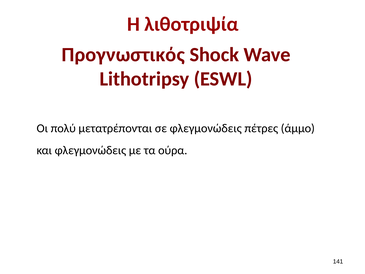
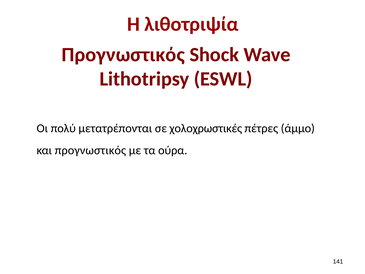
σε φλεγμονώδεις: φλεγμονώδεις -> χολοχρωστικές
και φλεγμονώδεις: φλεγμονώδεις -> προγνωστικός
